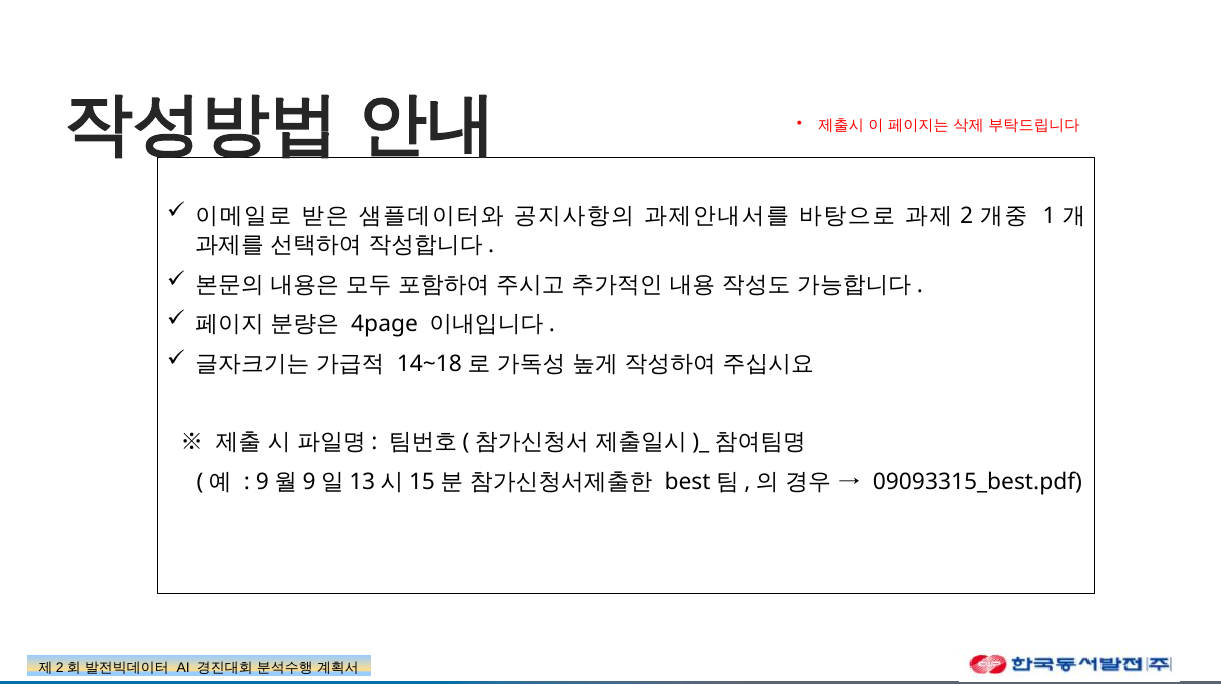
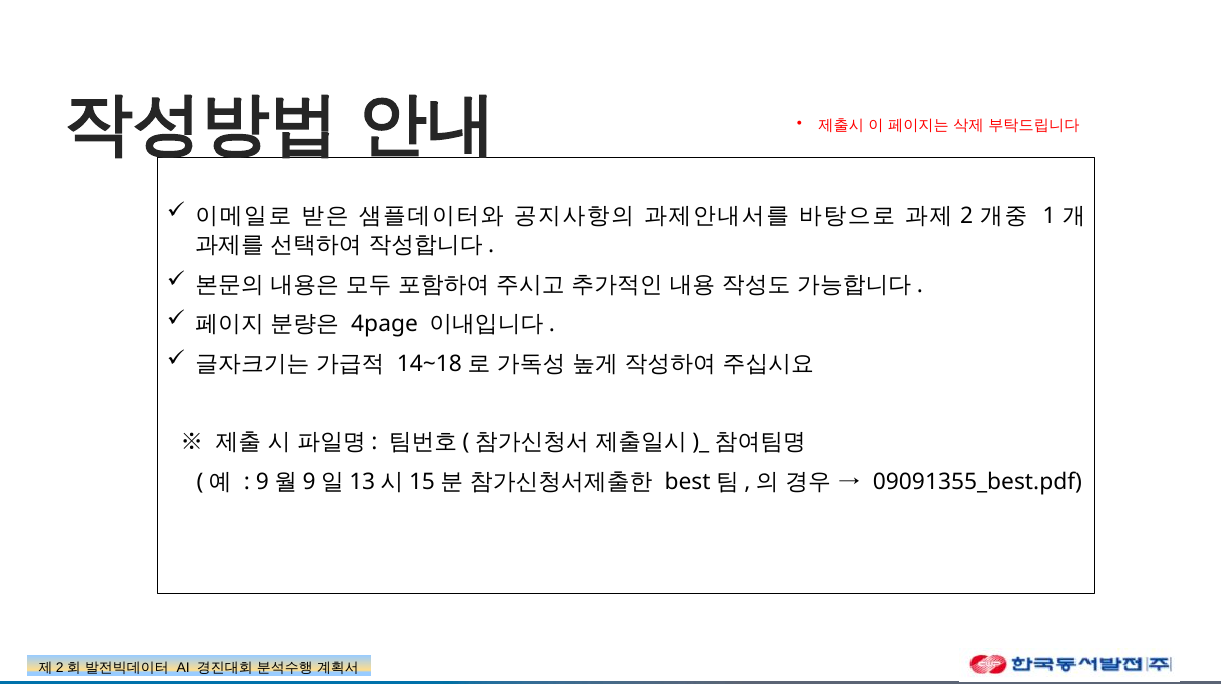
09093315_best.pdf: 09093315_best.pdf -> 09091355_best.pdf
